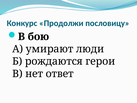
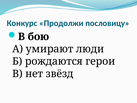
ответ: ответ -> звёзд
